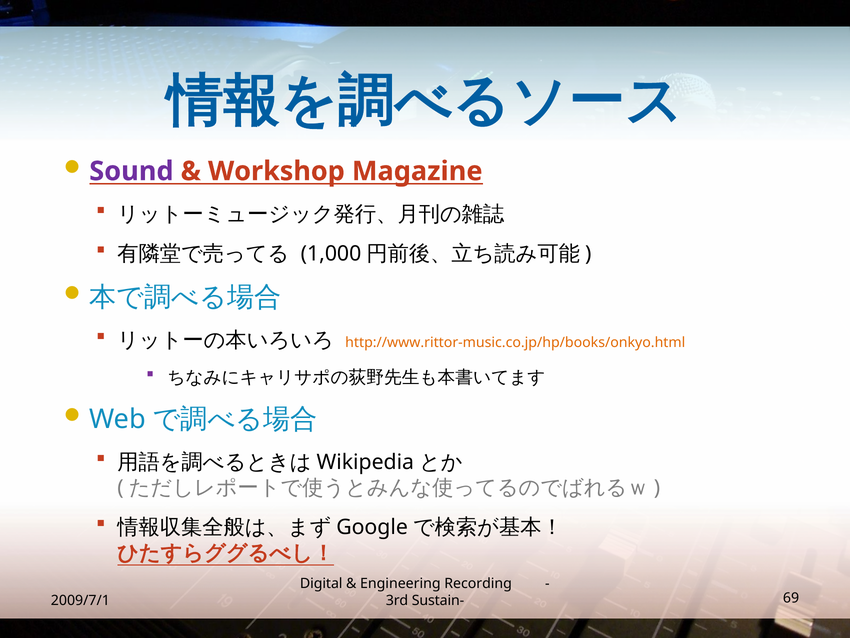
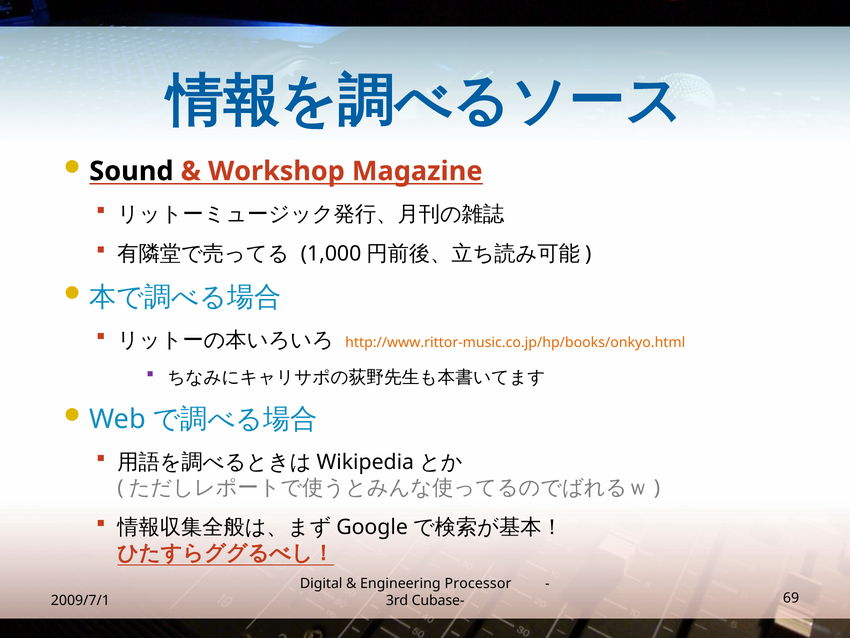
Sound colour: purple -> black
Recording: Recording -> Processor
Sustain-: Sustain- -> Cubase-
